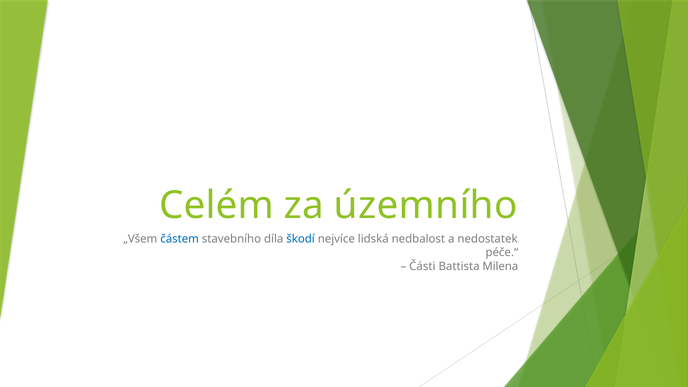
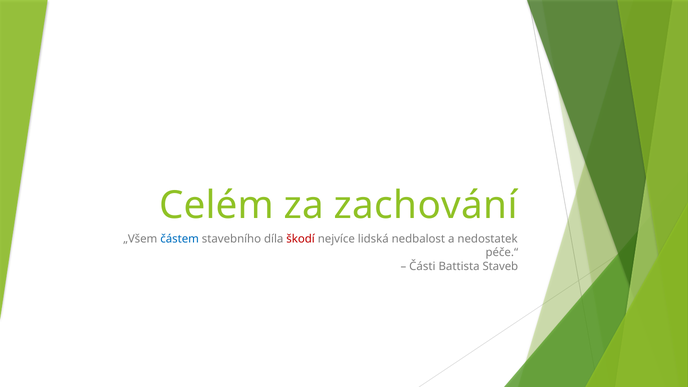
územního: územního -> zachování
škodí colour: blue -> red
Milena: Milena -> Staveb
